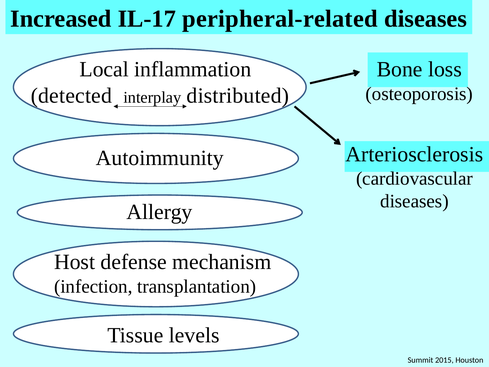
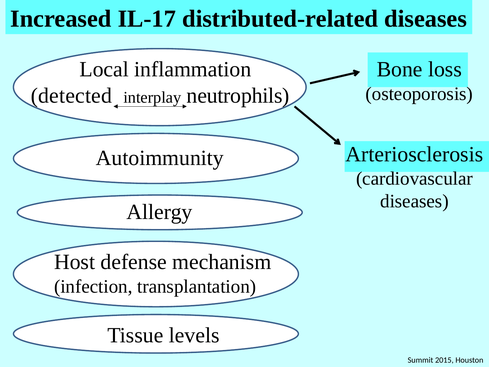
peripheral-related: peripheral-related -> distributed-related
distributed: distributed -> neutrophils
